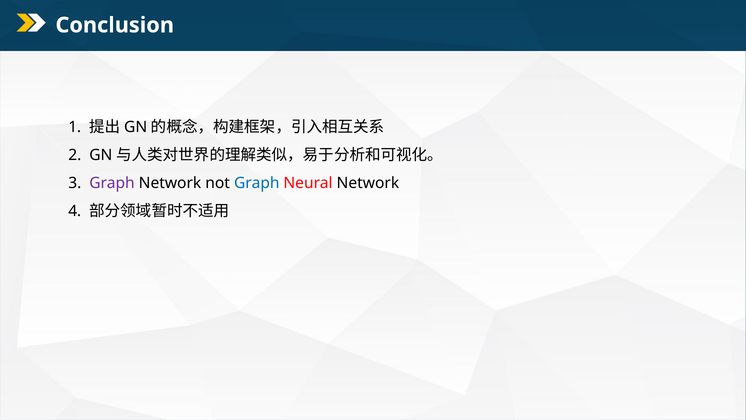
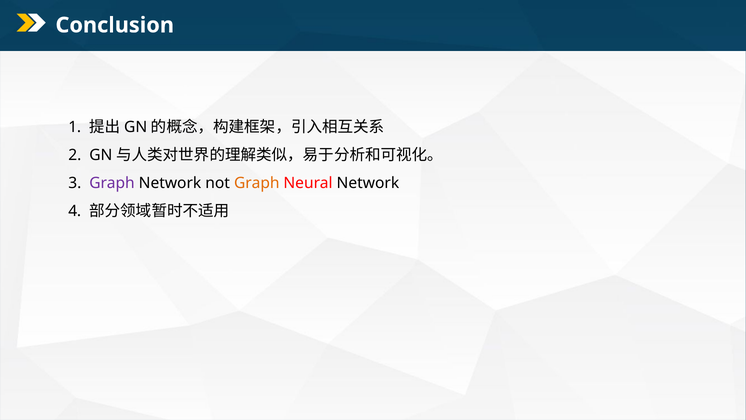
Graph at (257, 183) colour: blue -> orange
